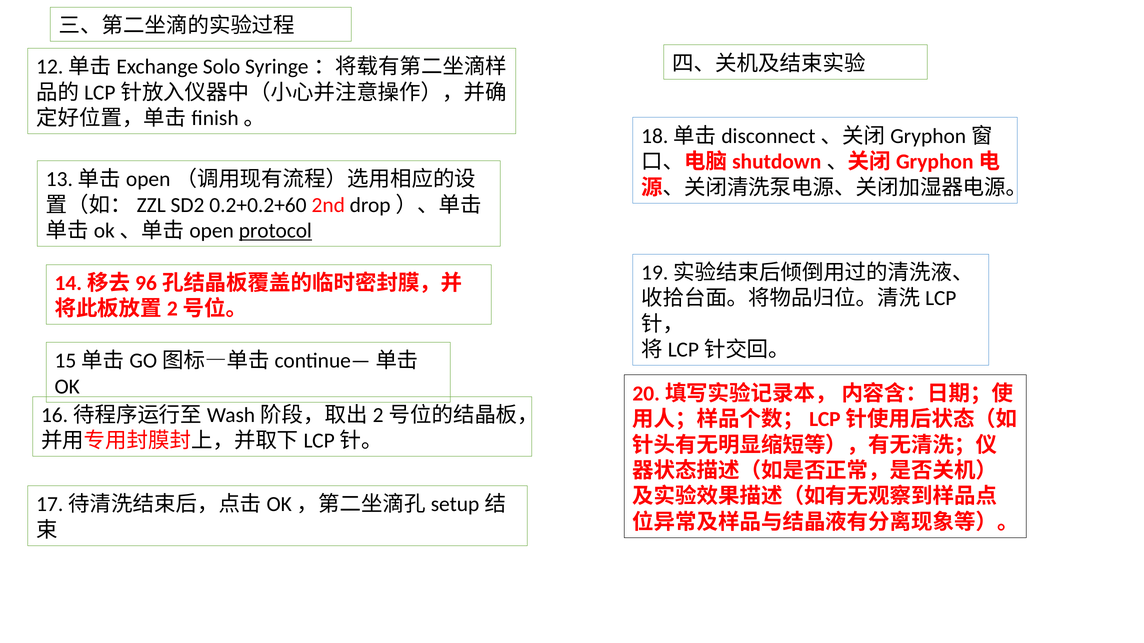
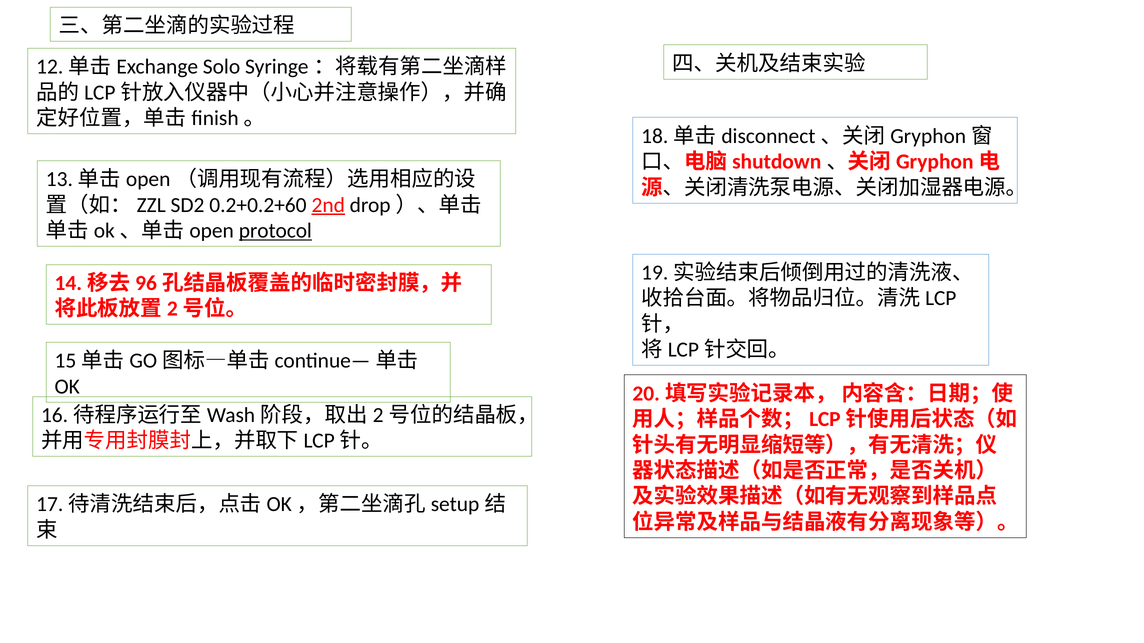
2nd underline: none -> present
